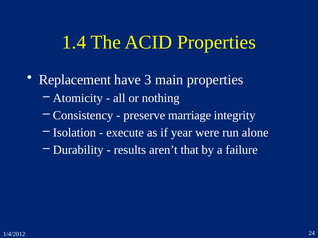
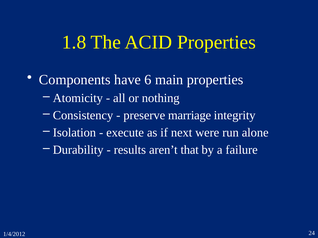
1.4: 1.4 -> 1.8
Replacement: Replacement -> Components
3: 3 -> 6
year: year -> next
